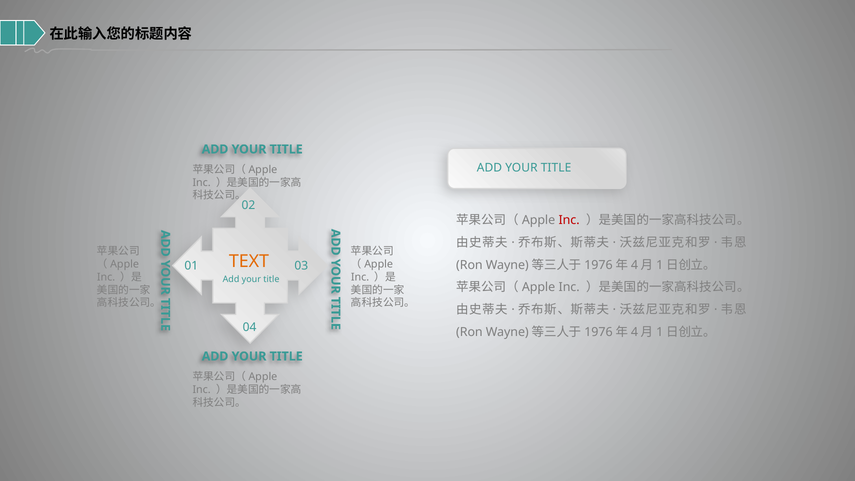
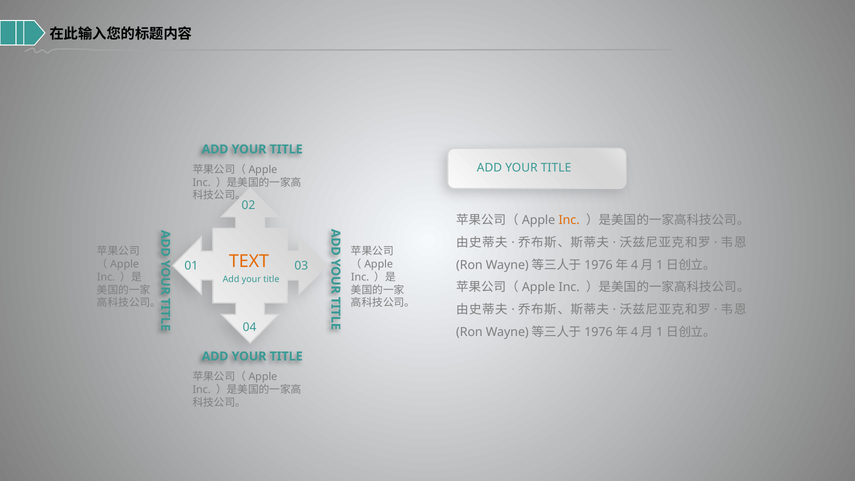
Inc at (569, 220) colour: red -> orange
